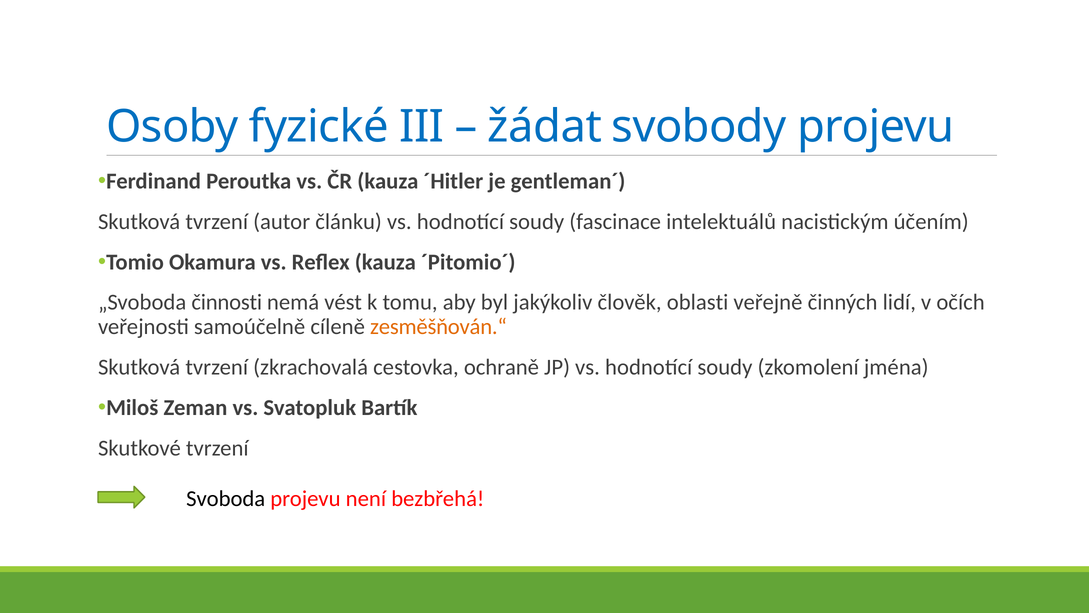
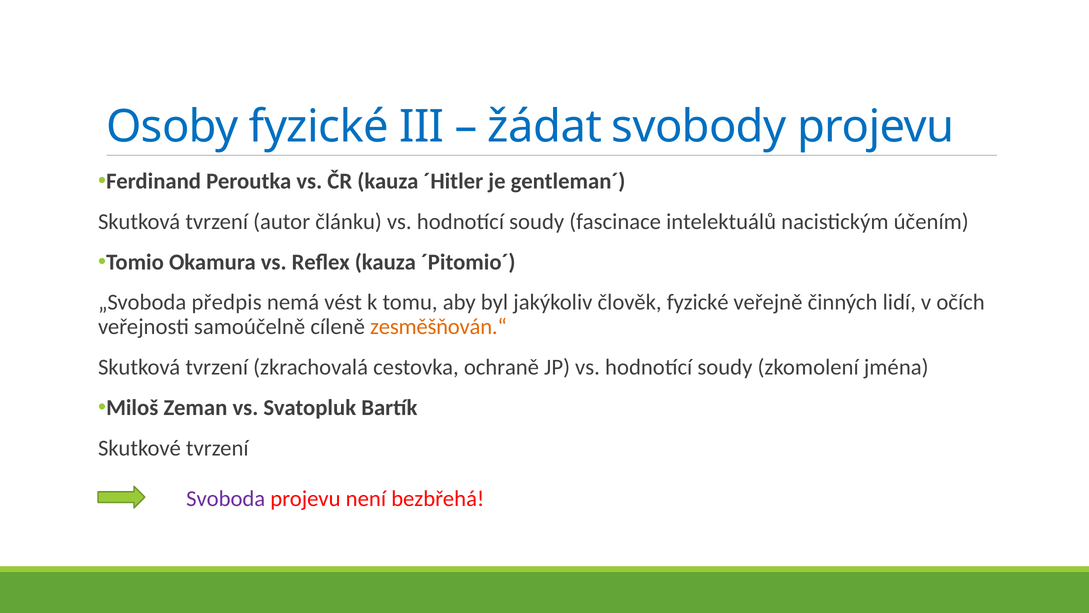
činnosti: činnosti -> předpis
člověk oblasti: oblasti -> fyzické
Svoboda colour: black -> purple
